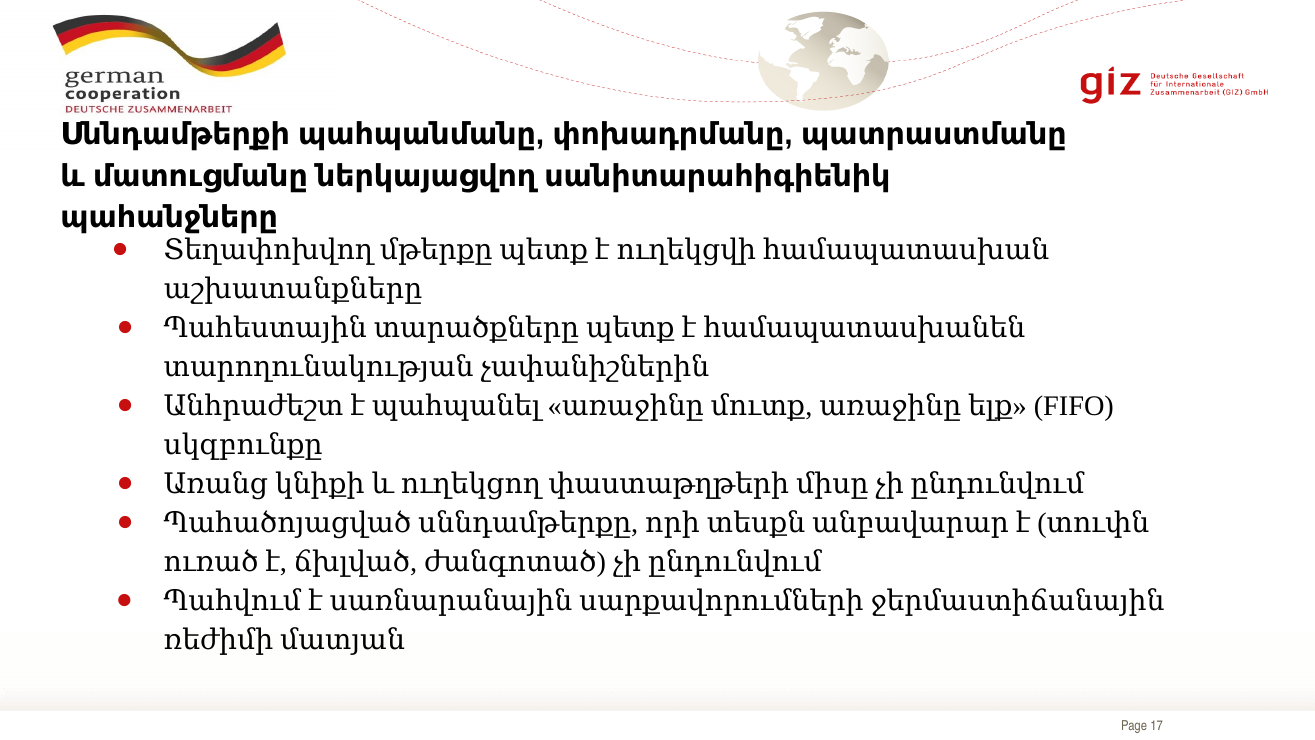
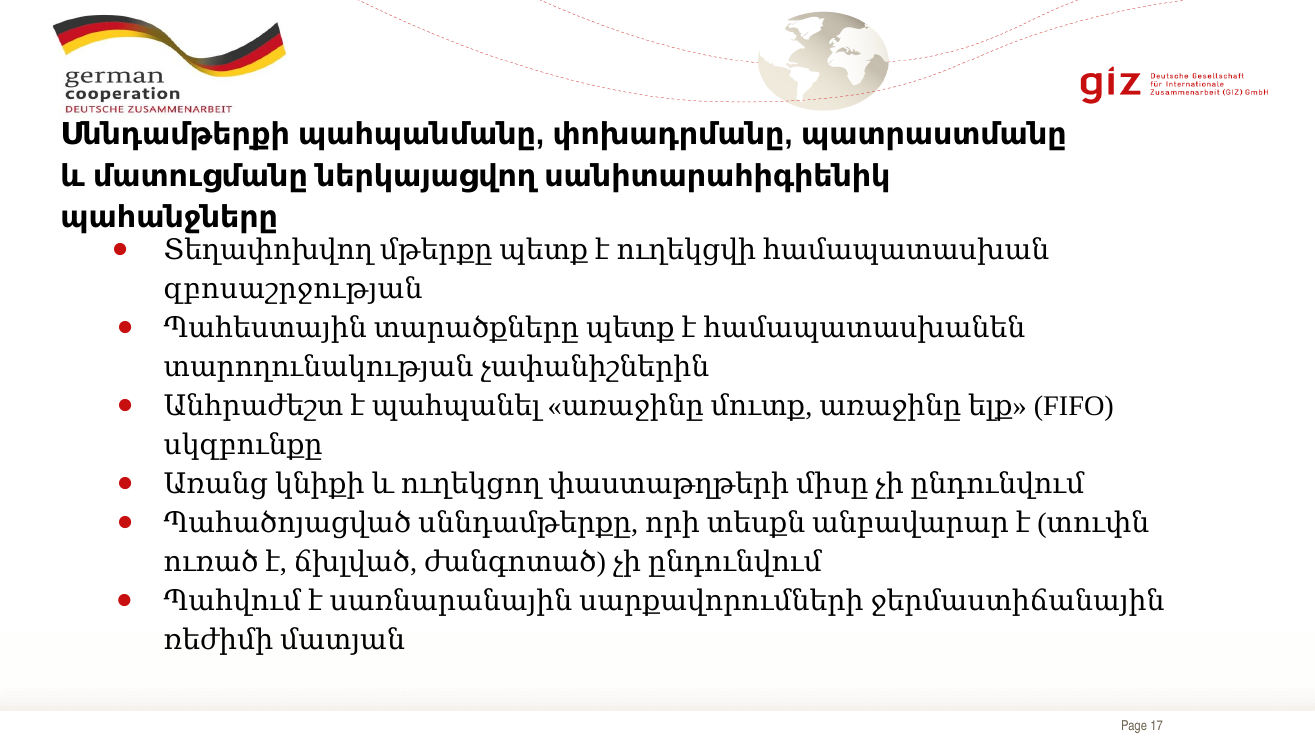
աշխատանքները: աշխատանքները -> զբոսաշրջության
